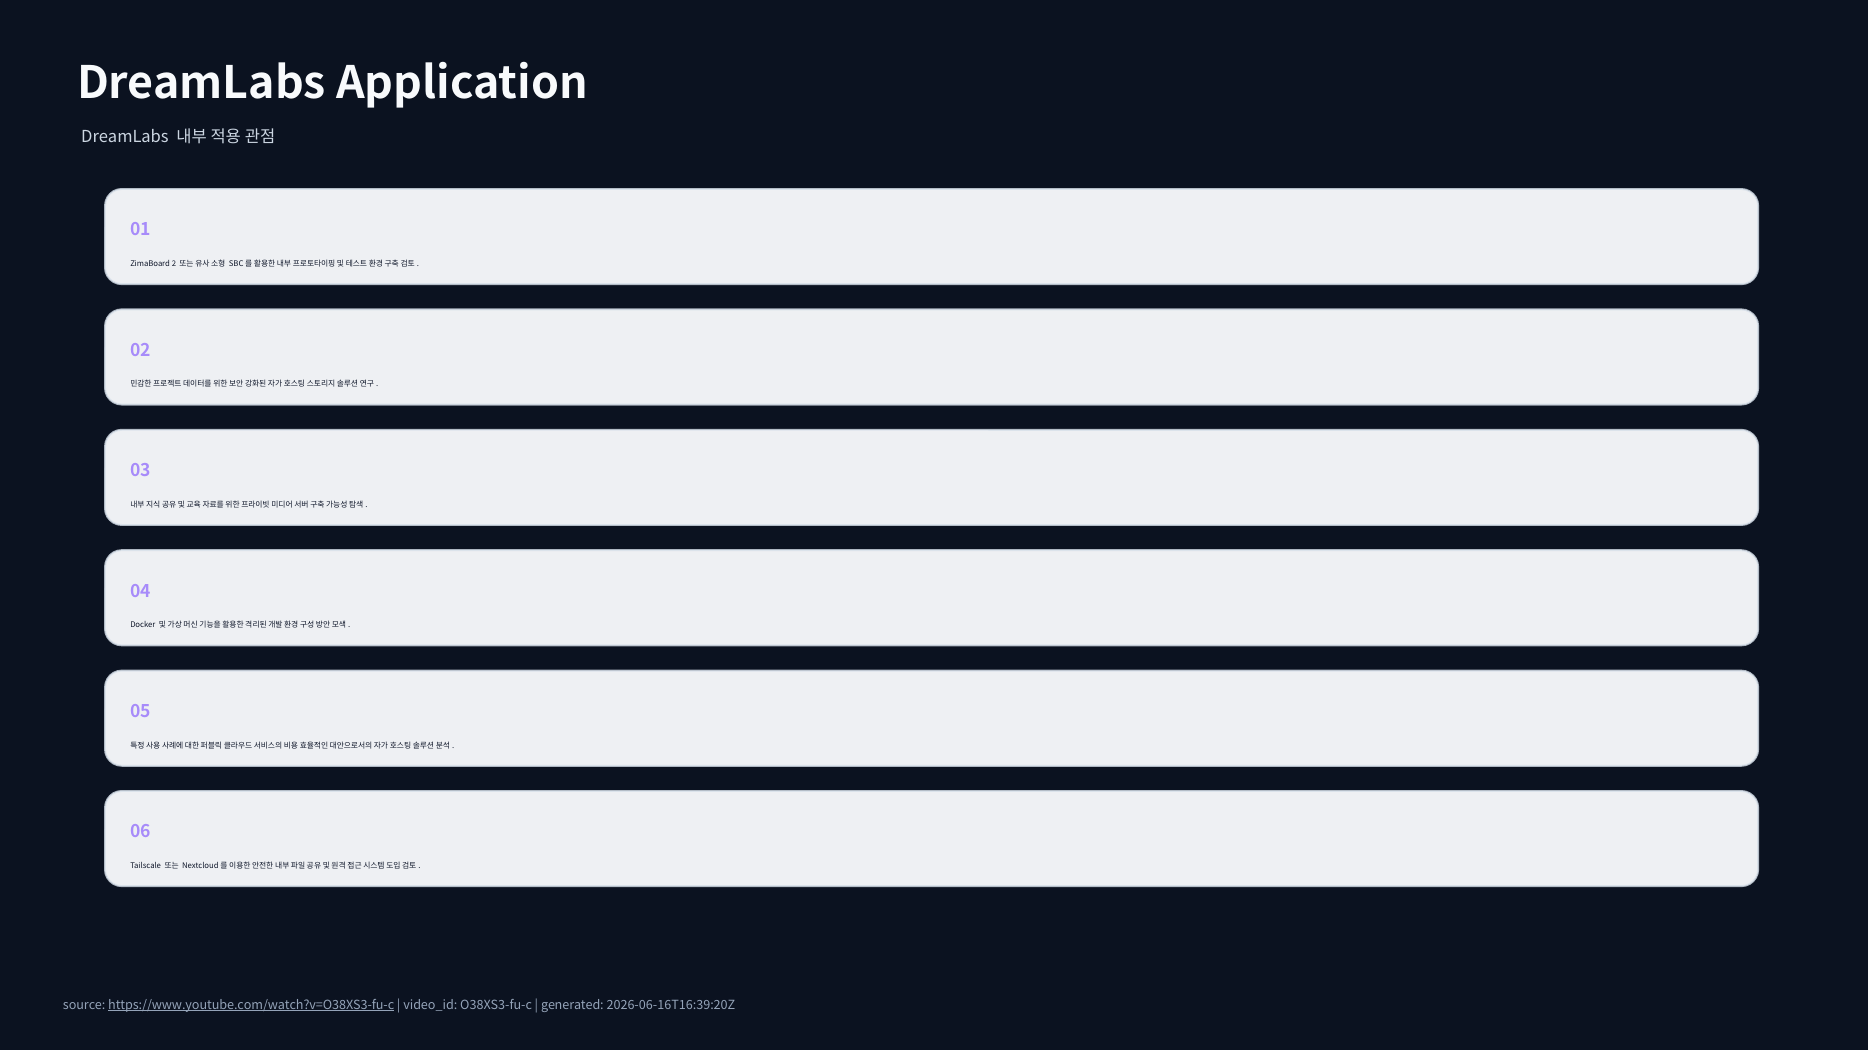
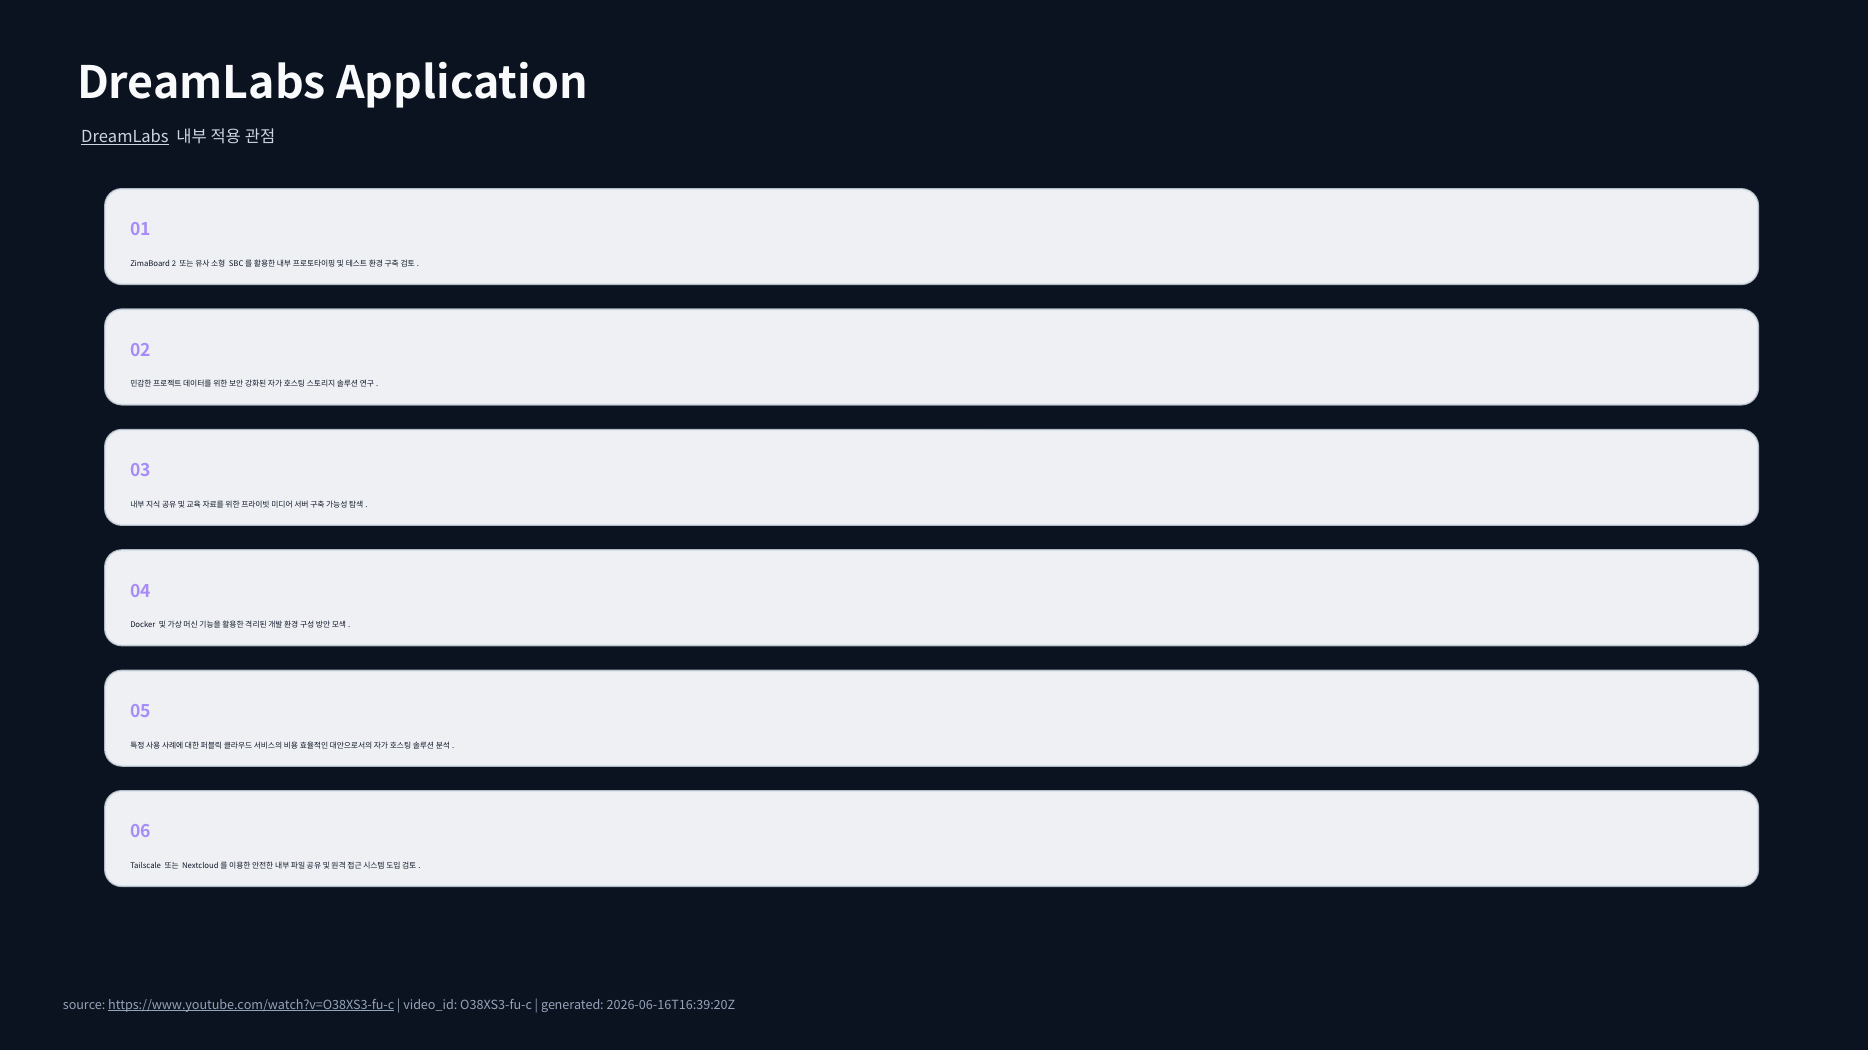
DreamLabs at (125, 137) underline: none -> present
